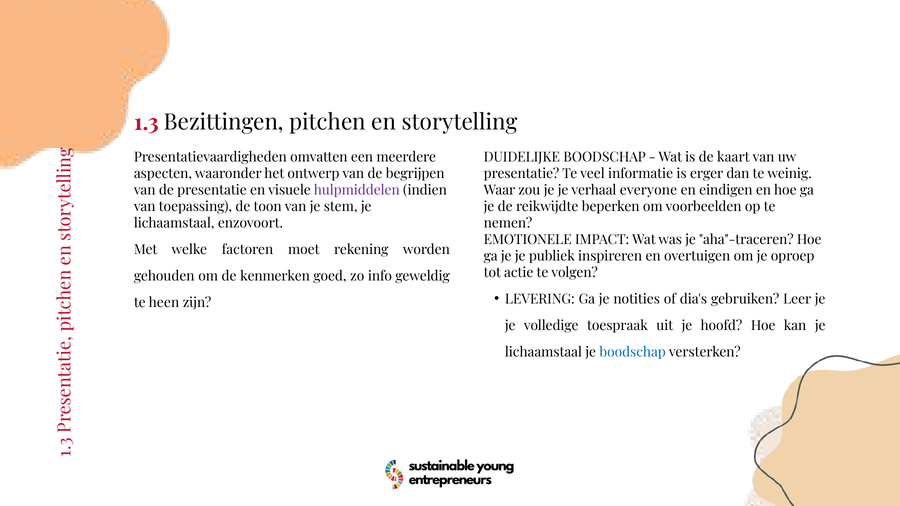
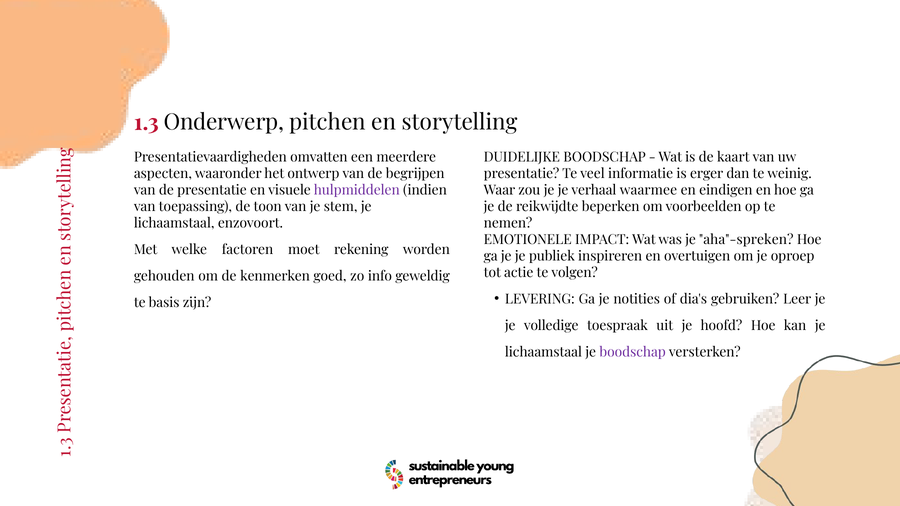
Bezittingen: Bezittingen -> Onderwerp
everyone: everyone -> waarmee
aha"-traceren: aha"-traceren -> aha"-spreken
heen: heen -> basis
boodschap at (633, 352) colour: blue -> purple
